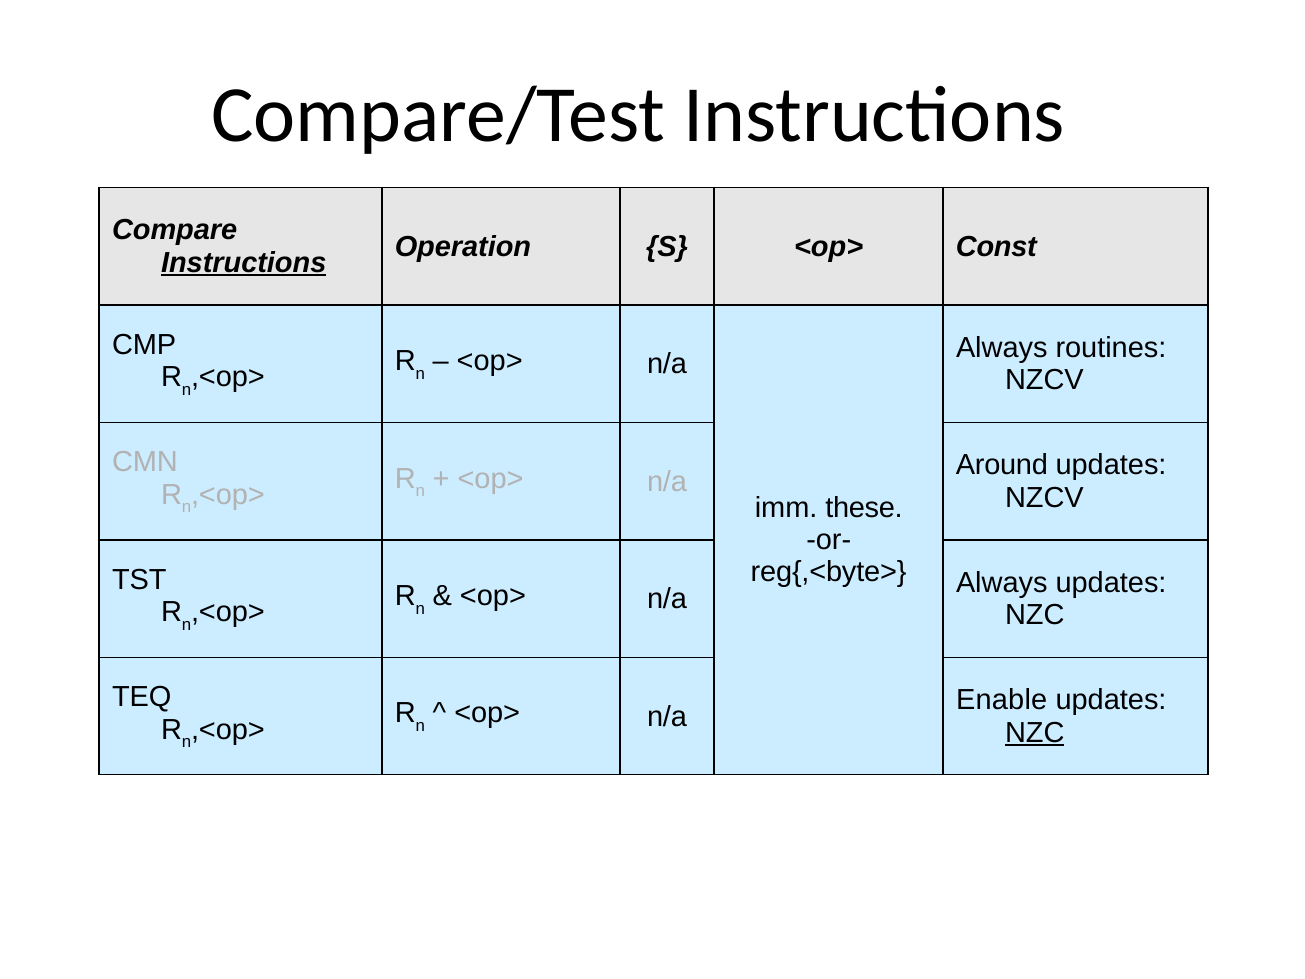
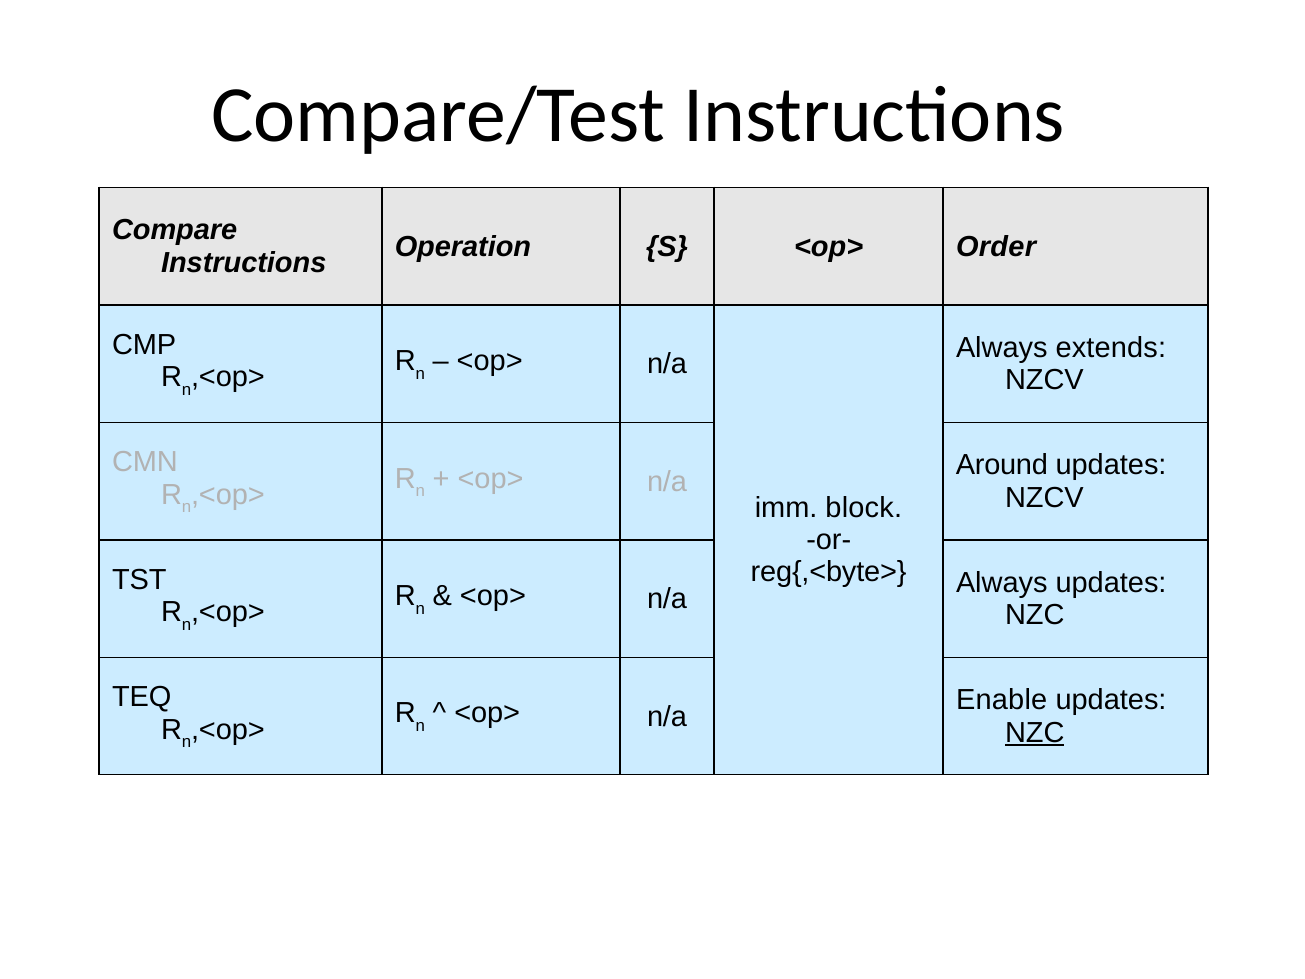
Const: Const -> Order
Instructions at (244, 263) underline: present -> none
routines: routines -> extends
these: these -> block
